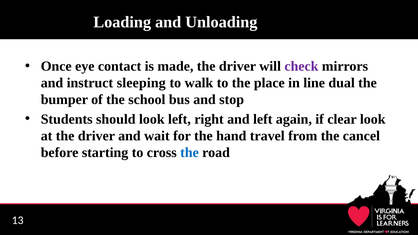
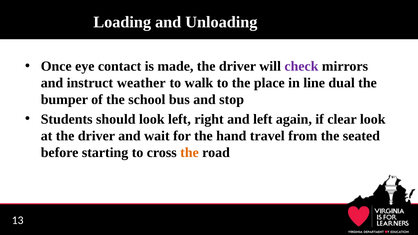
sleeping: sleeping -> weather
cancel: cancel -> seated
the at (189, 153) colour: blue -> orange
